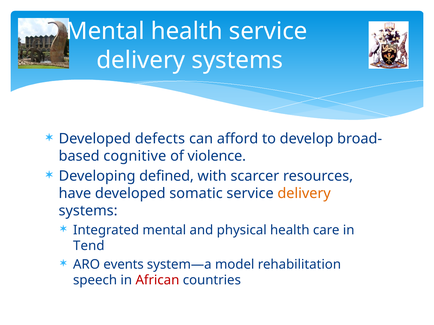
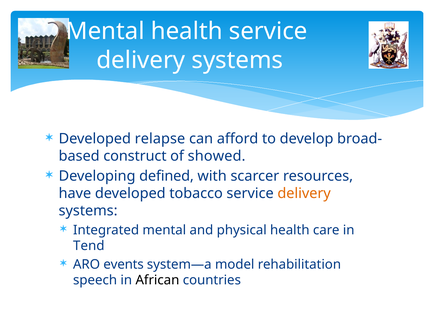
defects: defects -> relapse
cognitive: cognitive -> construct
violence: violence -> showed
somatic: somatic -> tobacco
African colour: red -> black
